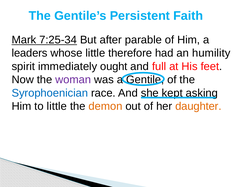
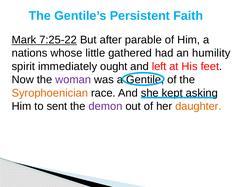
7:25-34: 7:25-34 -> 7:25-22
leaders: leaders -> nations
therefore: therefore -> gathered
full: full -> left
Syrophoenician colour: blue -> orange
to little: little -> sent
demon colour: orange -> purple
